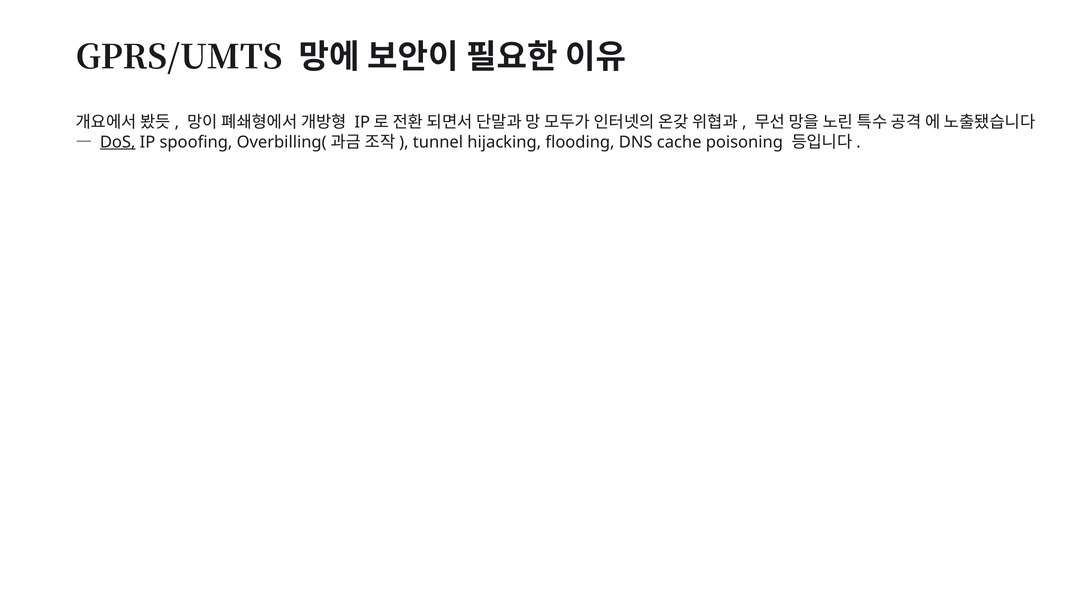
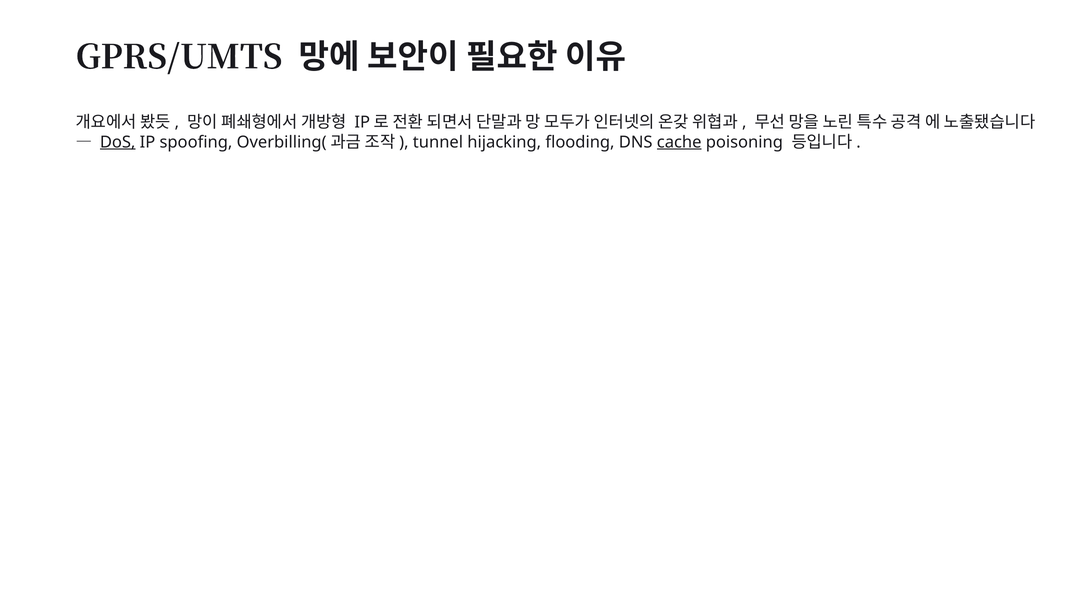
cache underline: none -> present
